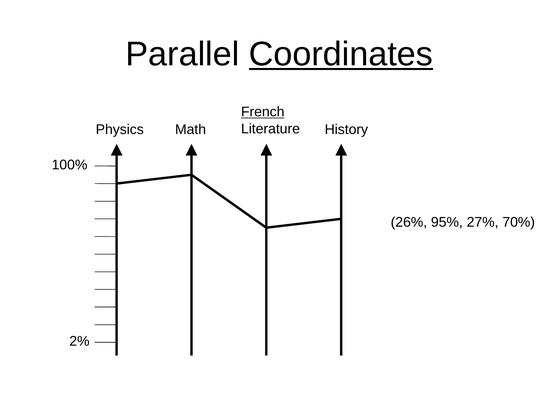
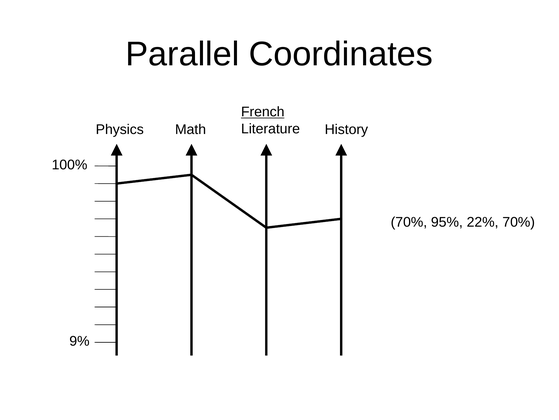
Coordinates underline: present -> none
26% at (409, 222): 26% -> 70%
27%: 27% -> 22%
2%: 2% -> 9%
